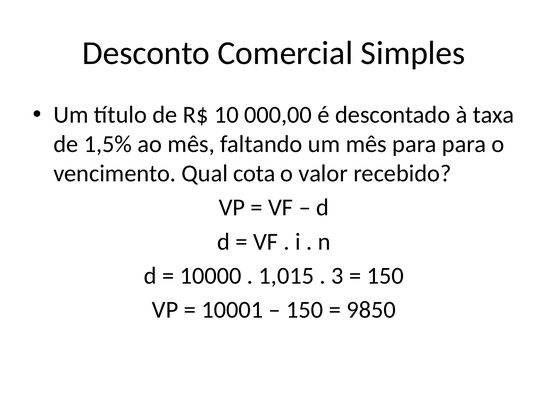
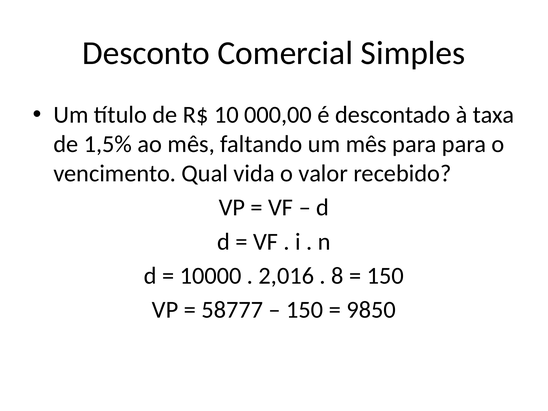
cota: cota -> vida
1,015: 1,015 -> 2,016
3: 3 -> 8
10001: 10001 -> 58777
